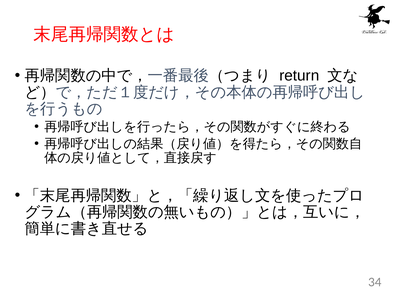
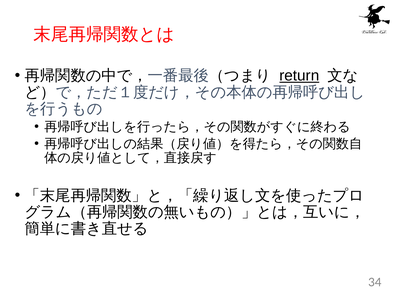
return underline: none -> present
